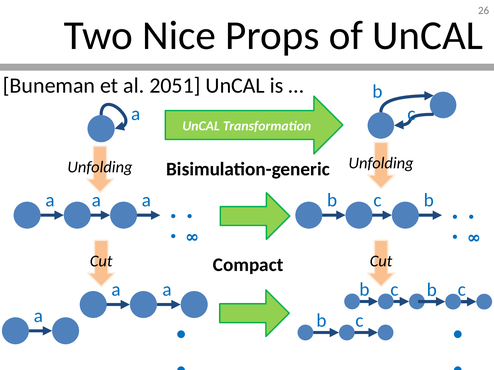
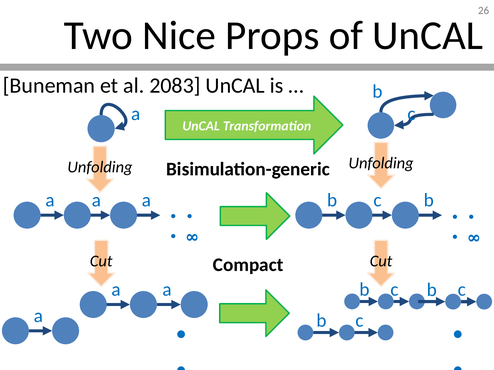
2051: 2051 -> 2083
